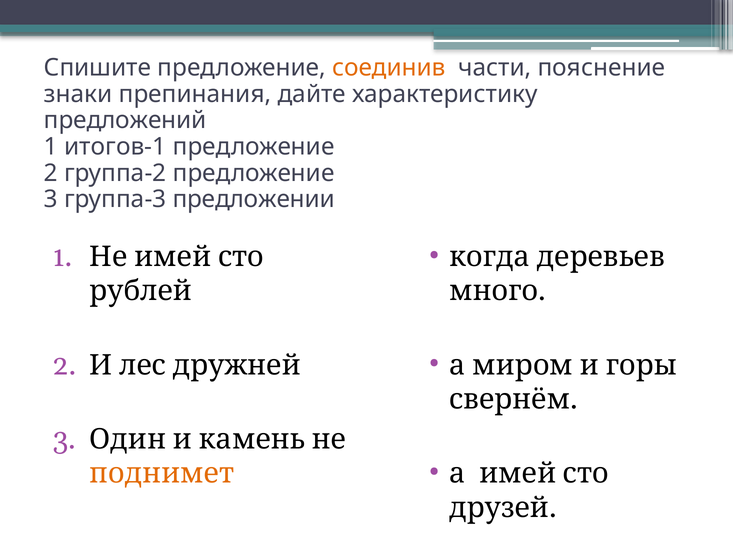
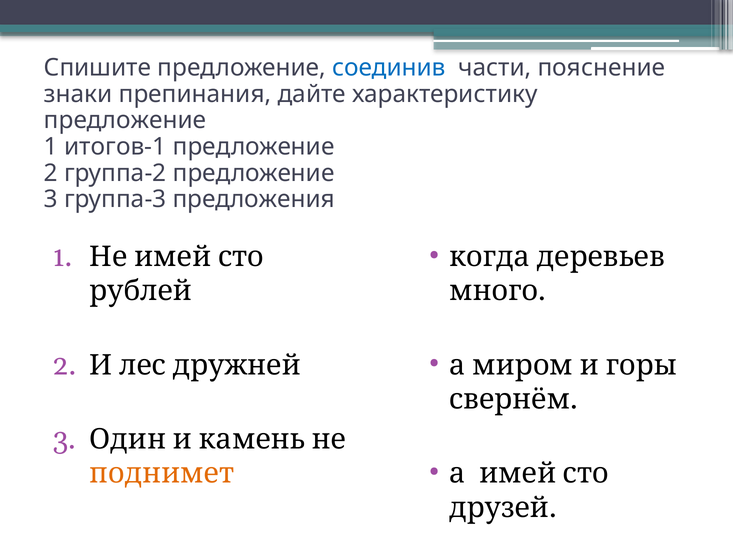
соединив colour: orange -> blue
предложений at (125, 121): предложений -> предложение
предложении: предложении -> предложения
